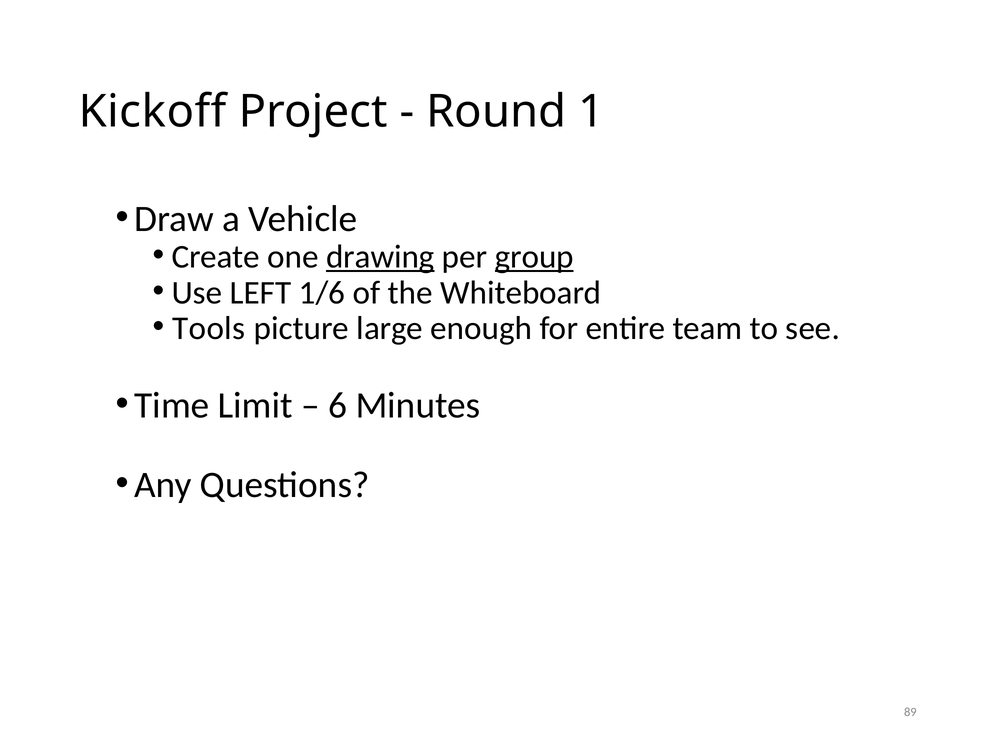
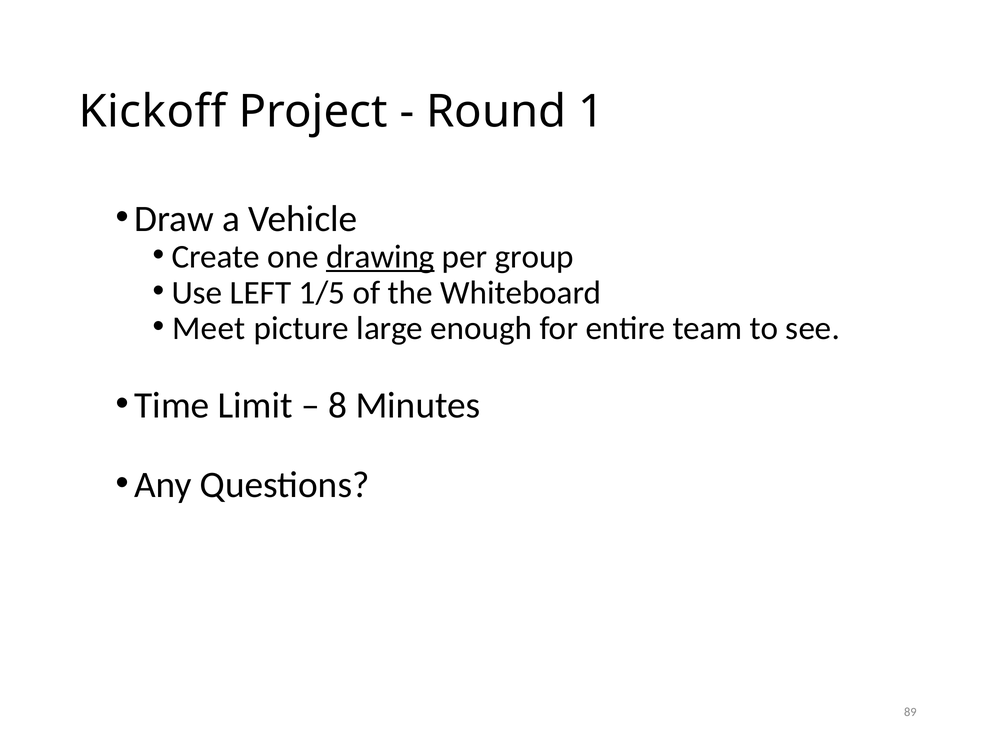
group underline: present -> none
1/6: 1/6 -> 1/5
Tools: Tools -> Meet
6: 6 -> 8
